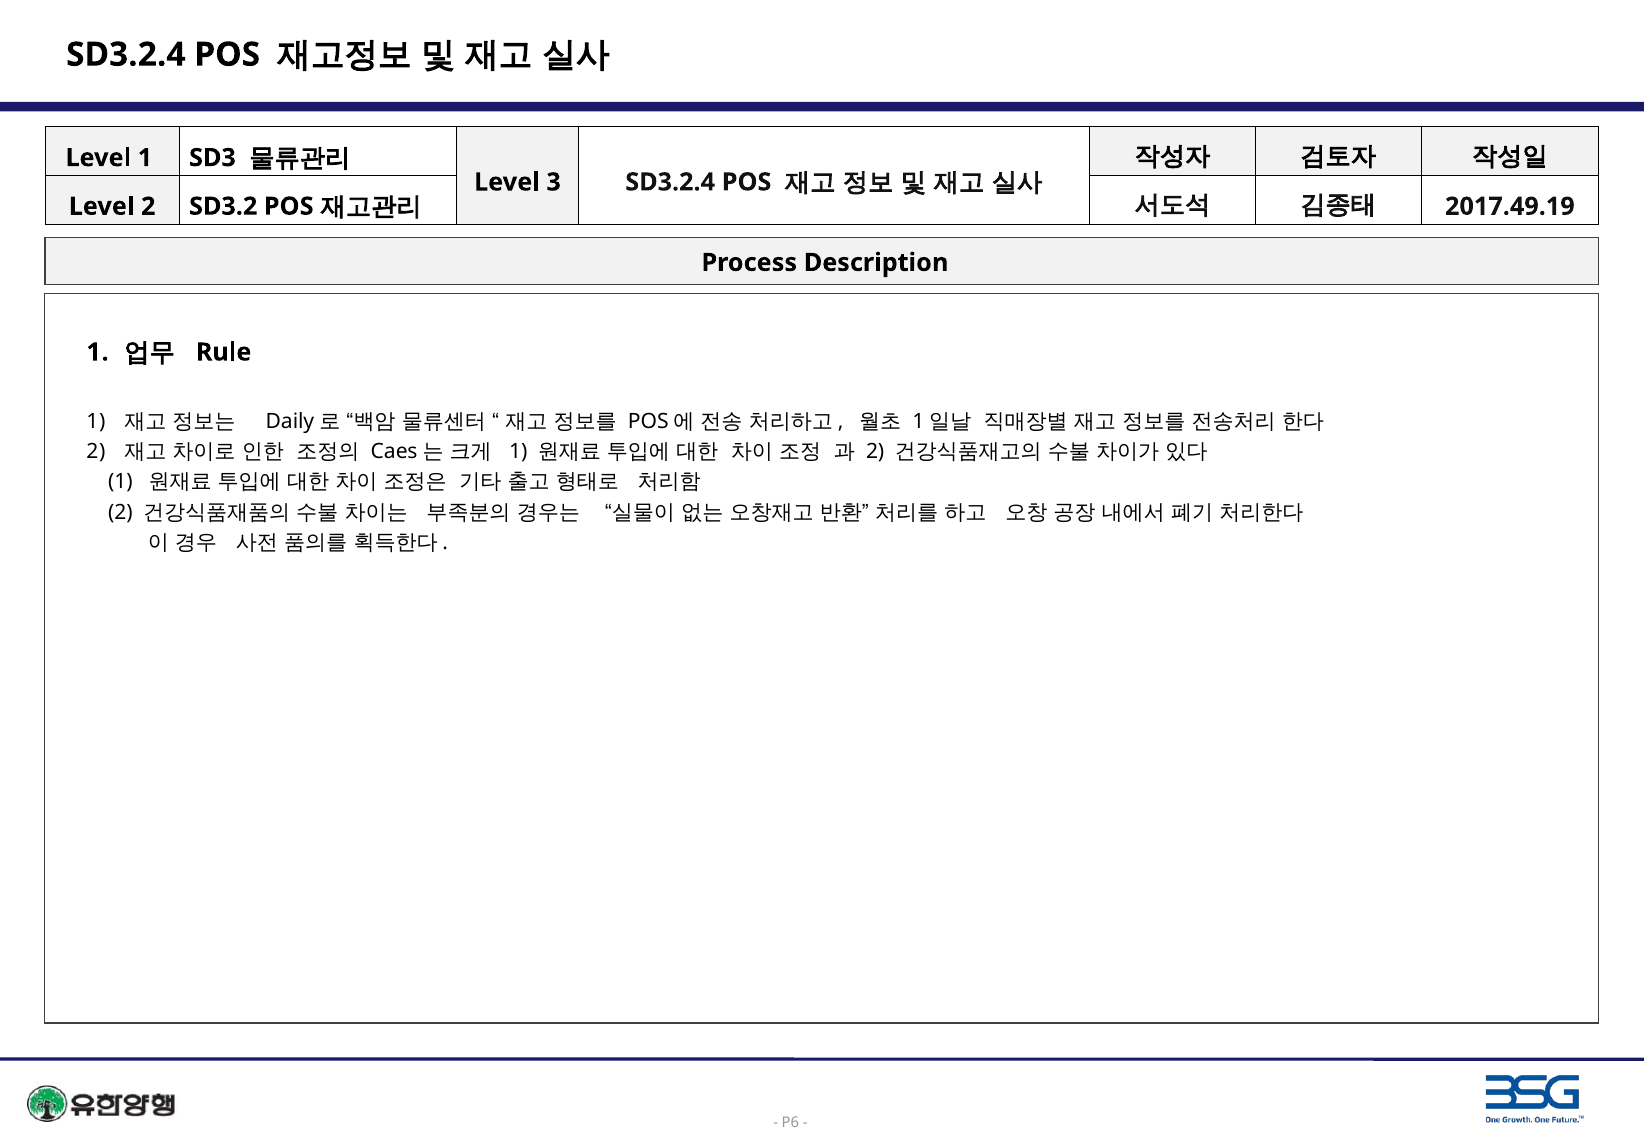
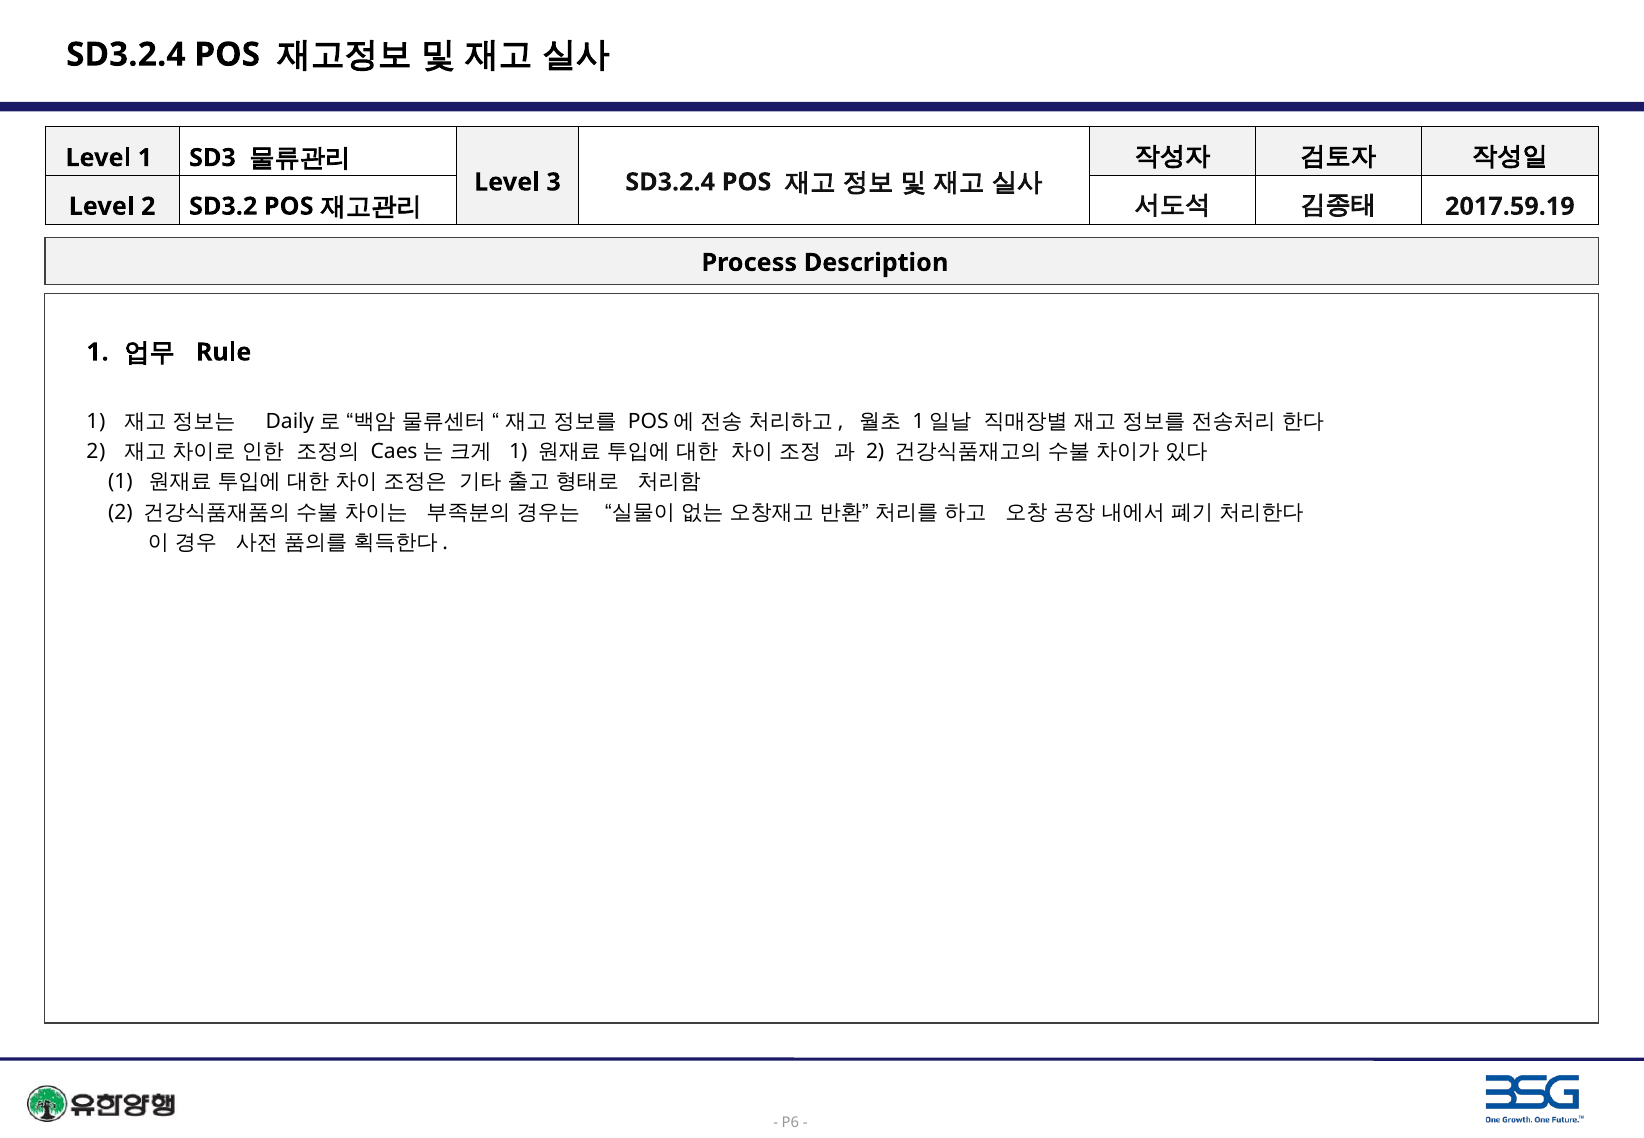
2017.49.19: 2017.49.19 -> 2017.59.19
